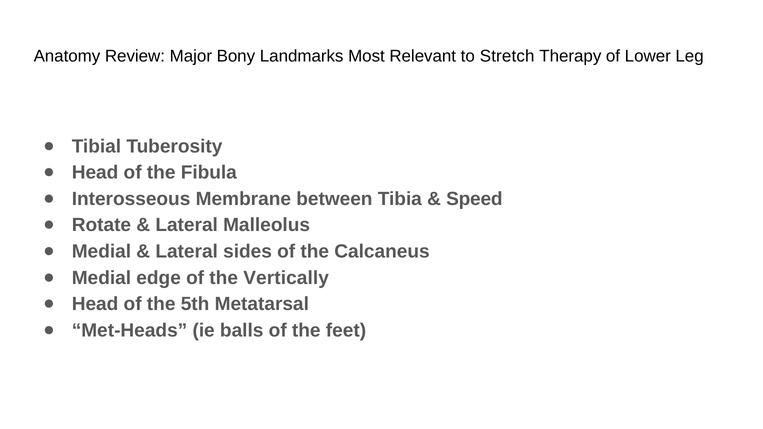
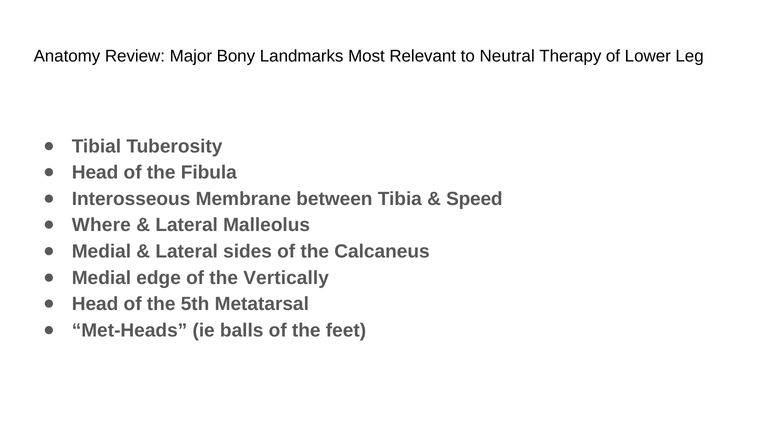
Stretch: Stretch -> Neutral
Rotate: Rotate -> Where
